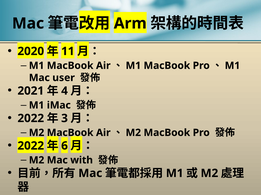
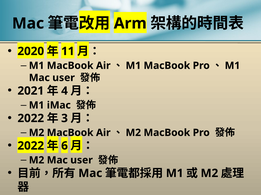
M2 Mac with: with -> user
